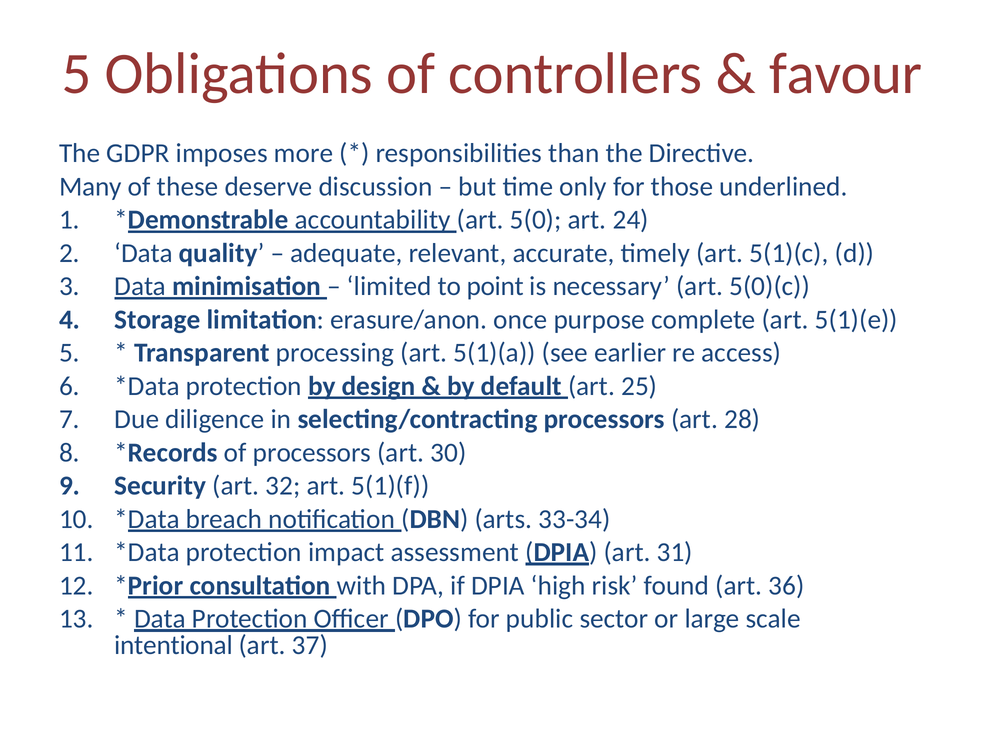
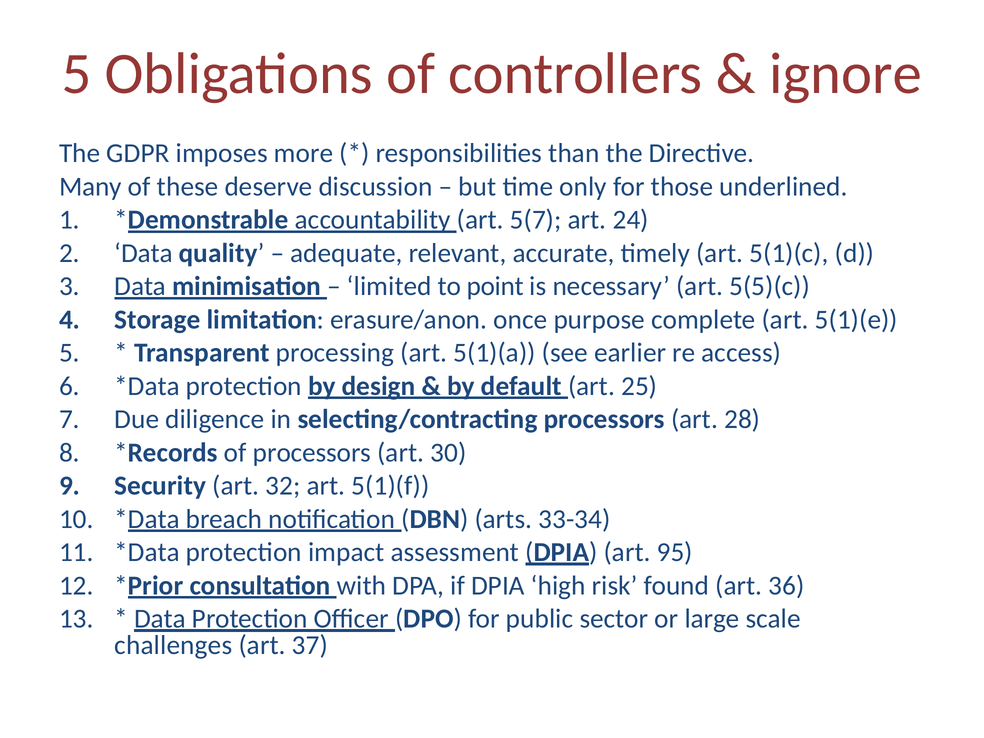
favour: favour -> ignore
5(0: 5(0 -> 5(7
5(0)(c: 5(0)(c -> 5(5)(c
31: 31 -> 95
intentional: intentional -> challenges
